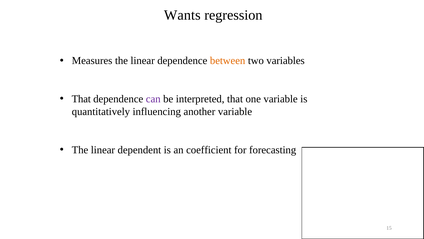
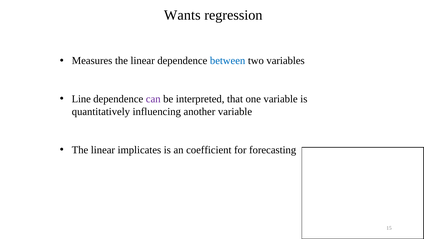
between colour: orange -> blue
That at (81, 99): That -> Line
dependent: dependent -> implicates
